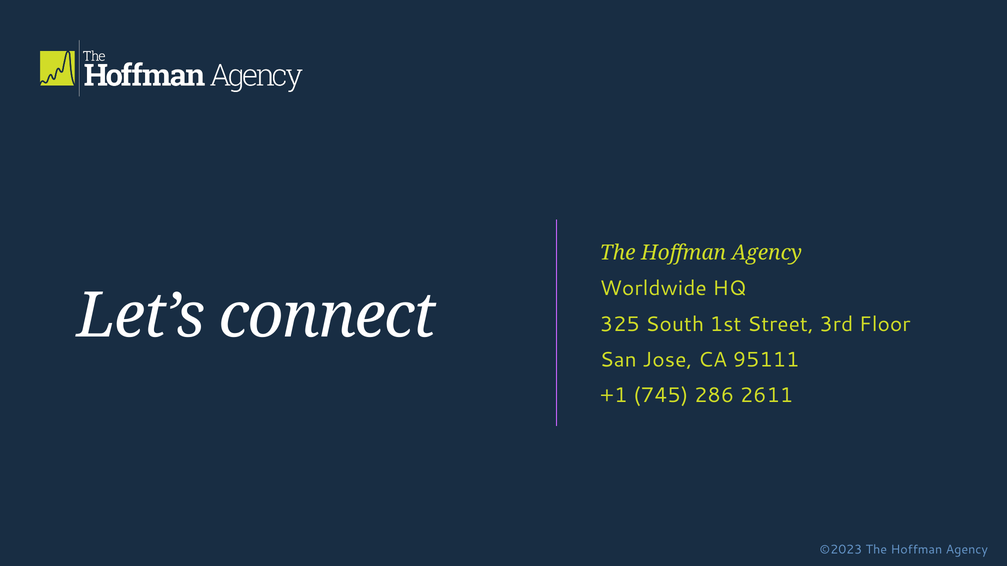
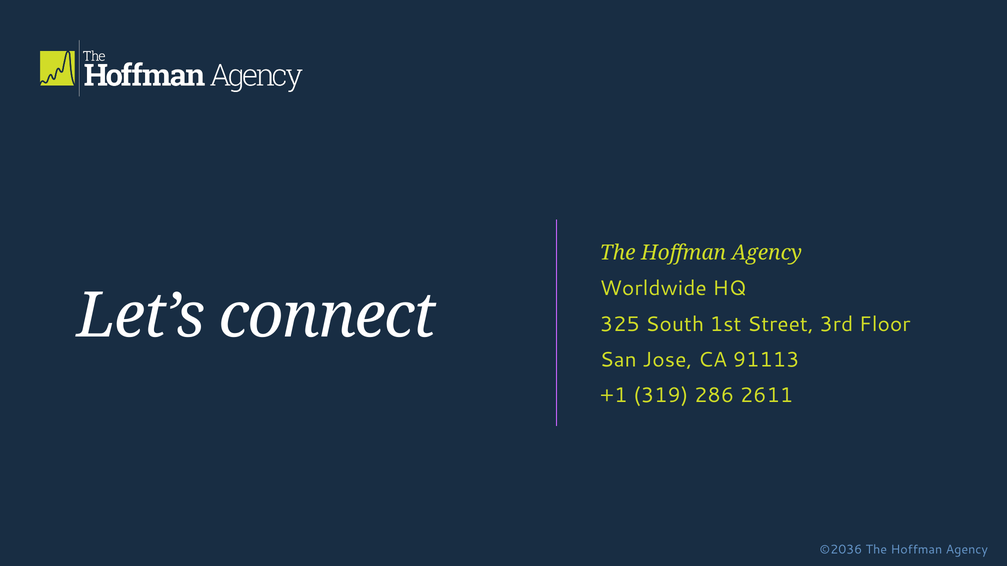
95111: 95111 -> 91113
745: 745 -> 319
©2023: ©2023 -> ©2036
